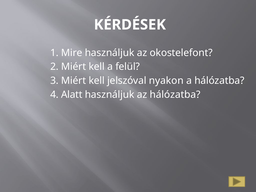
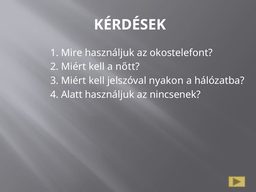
felül: felül -> nőtt
az hálózatba: hálózatba -> nincsenek
